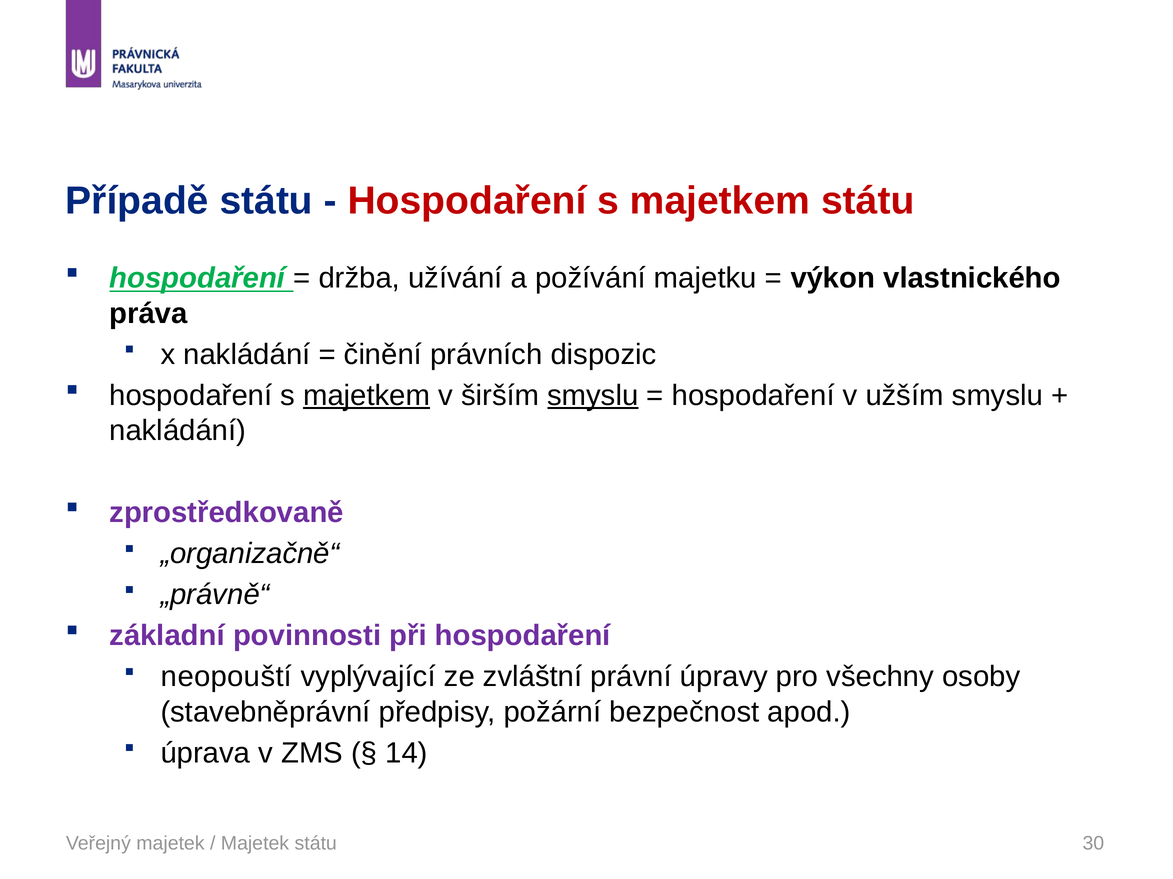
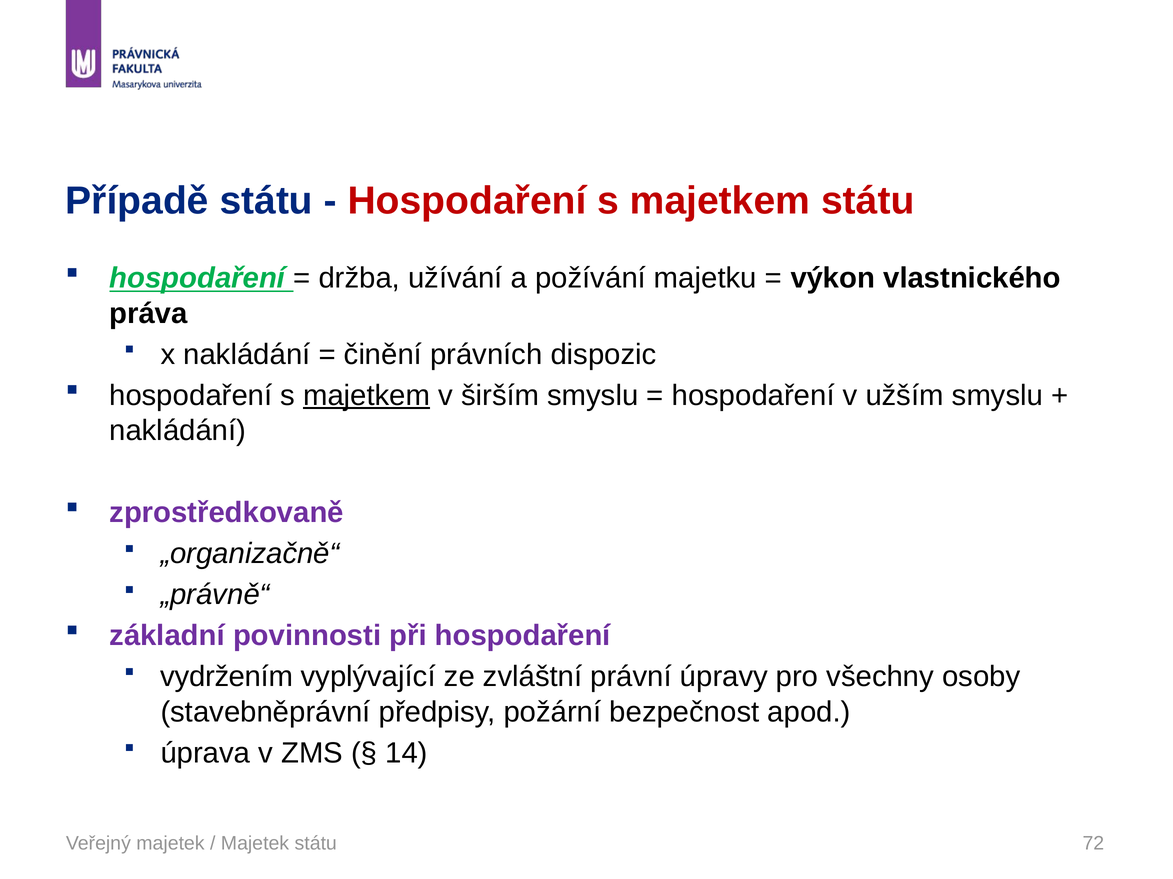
smyslu at (593, 396) underline: present -> none
neopouští: neopouští -> vydržením
30: 30 -> 72
